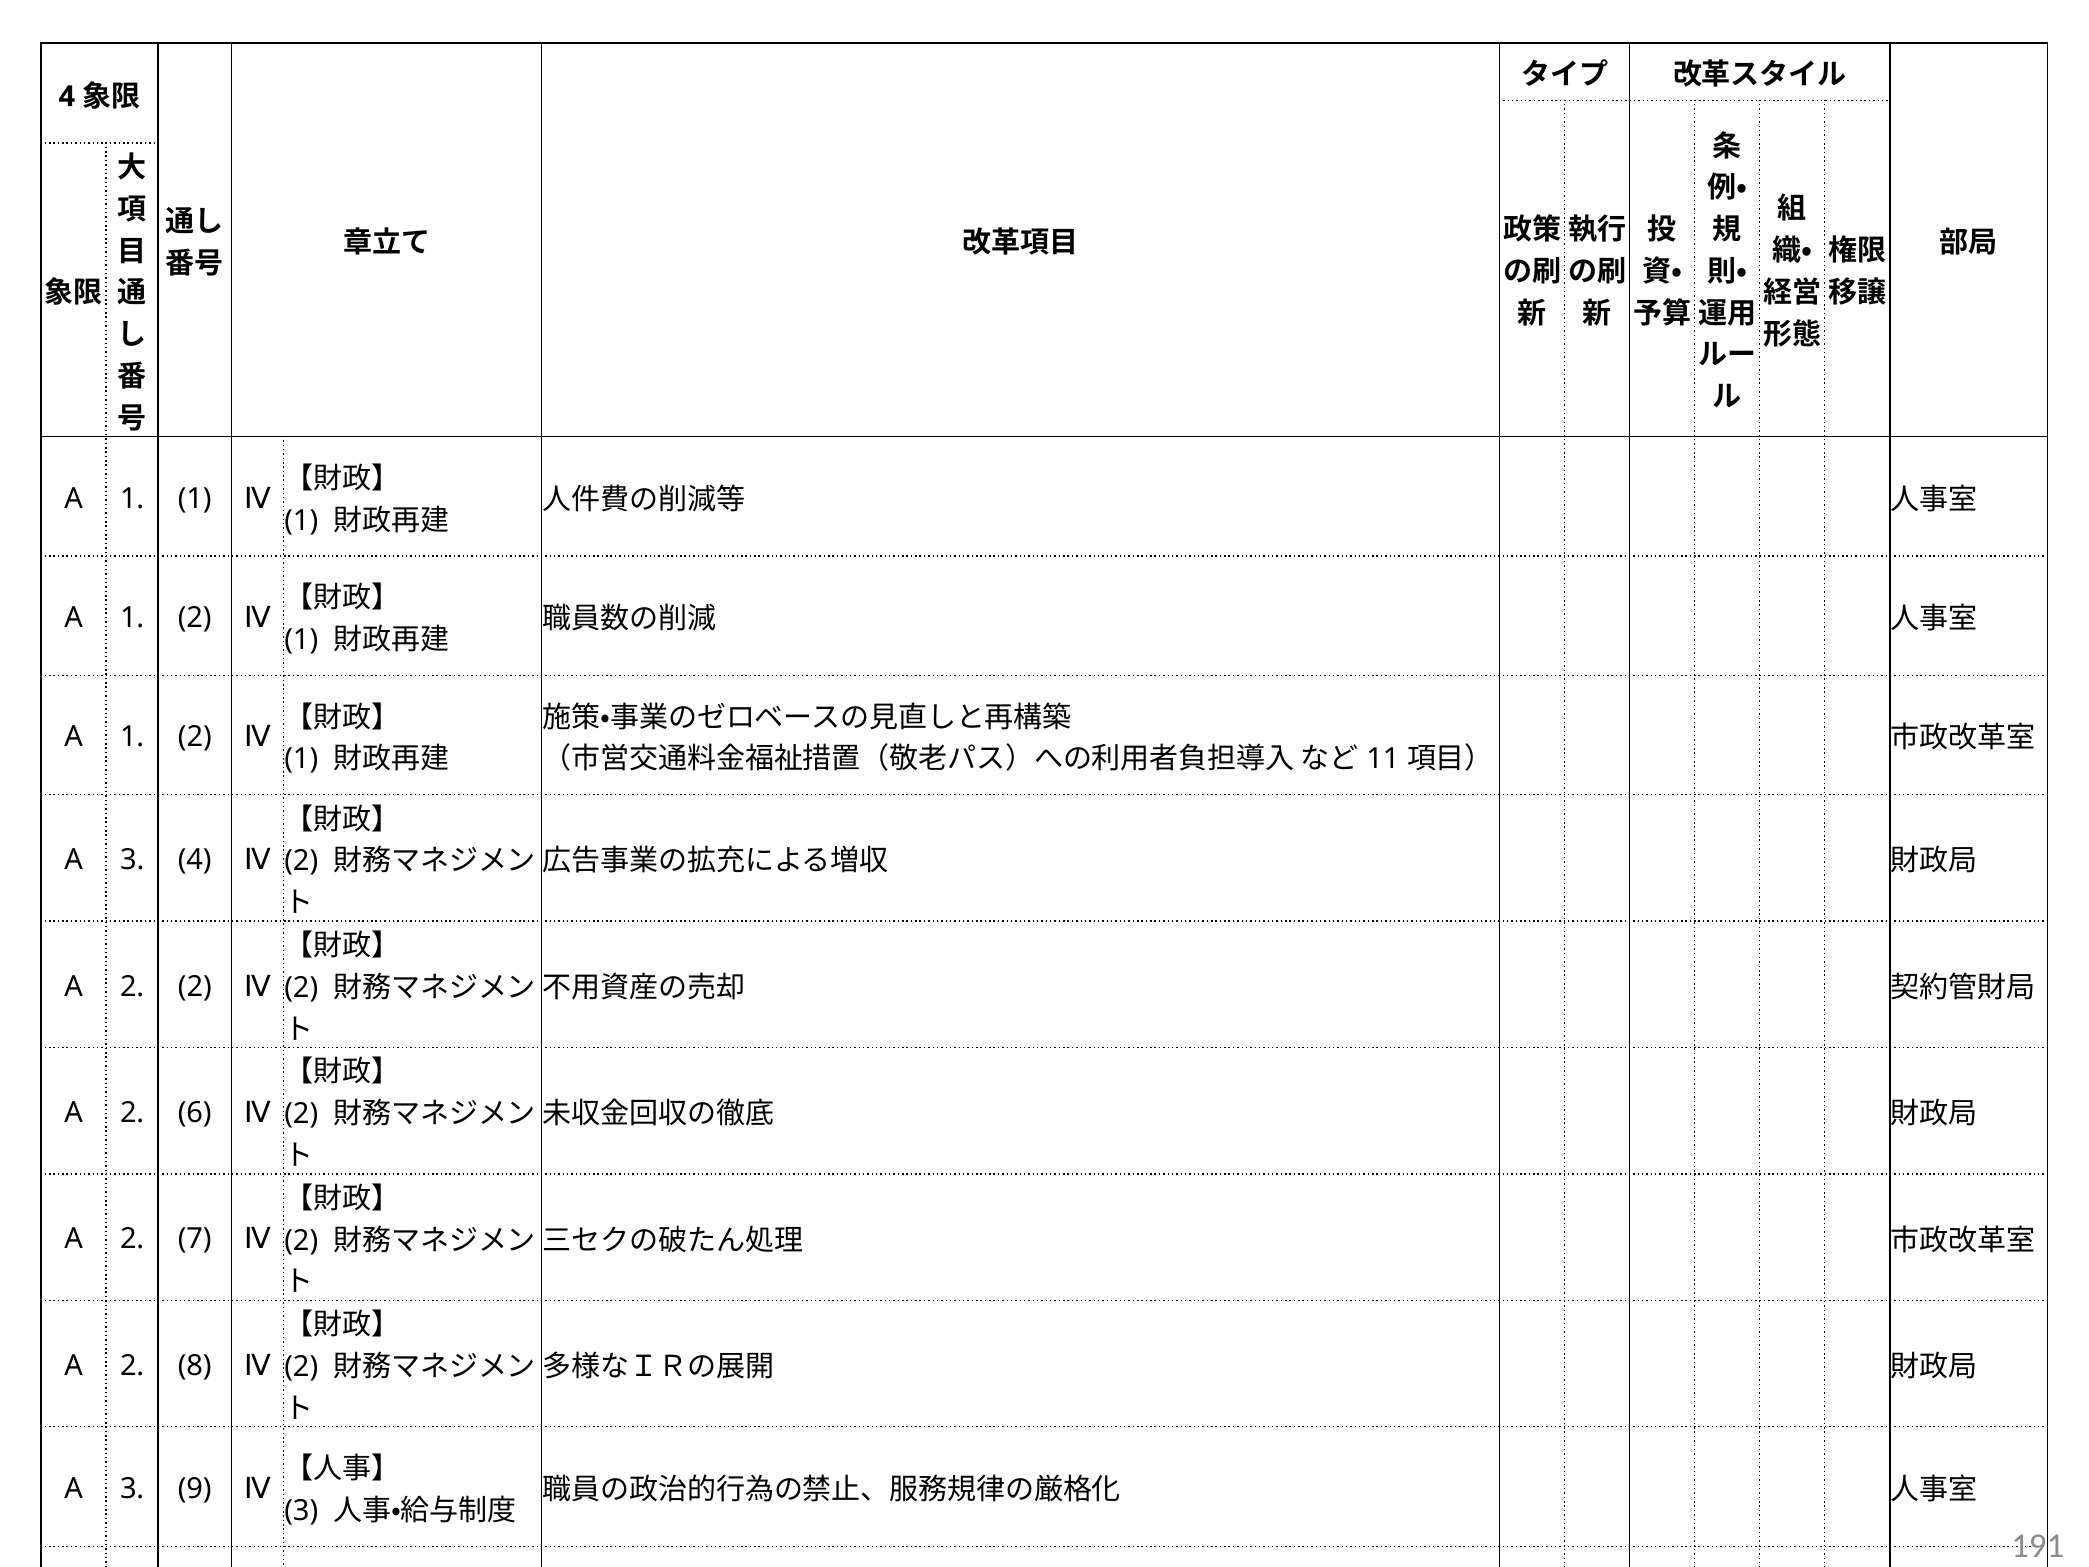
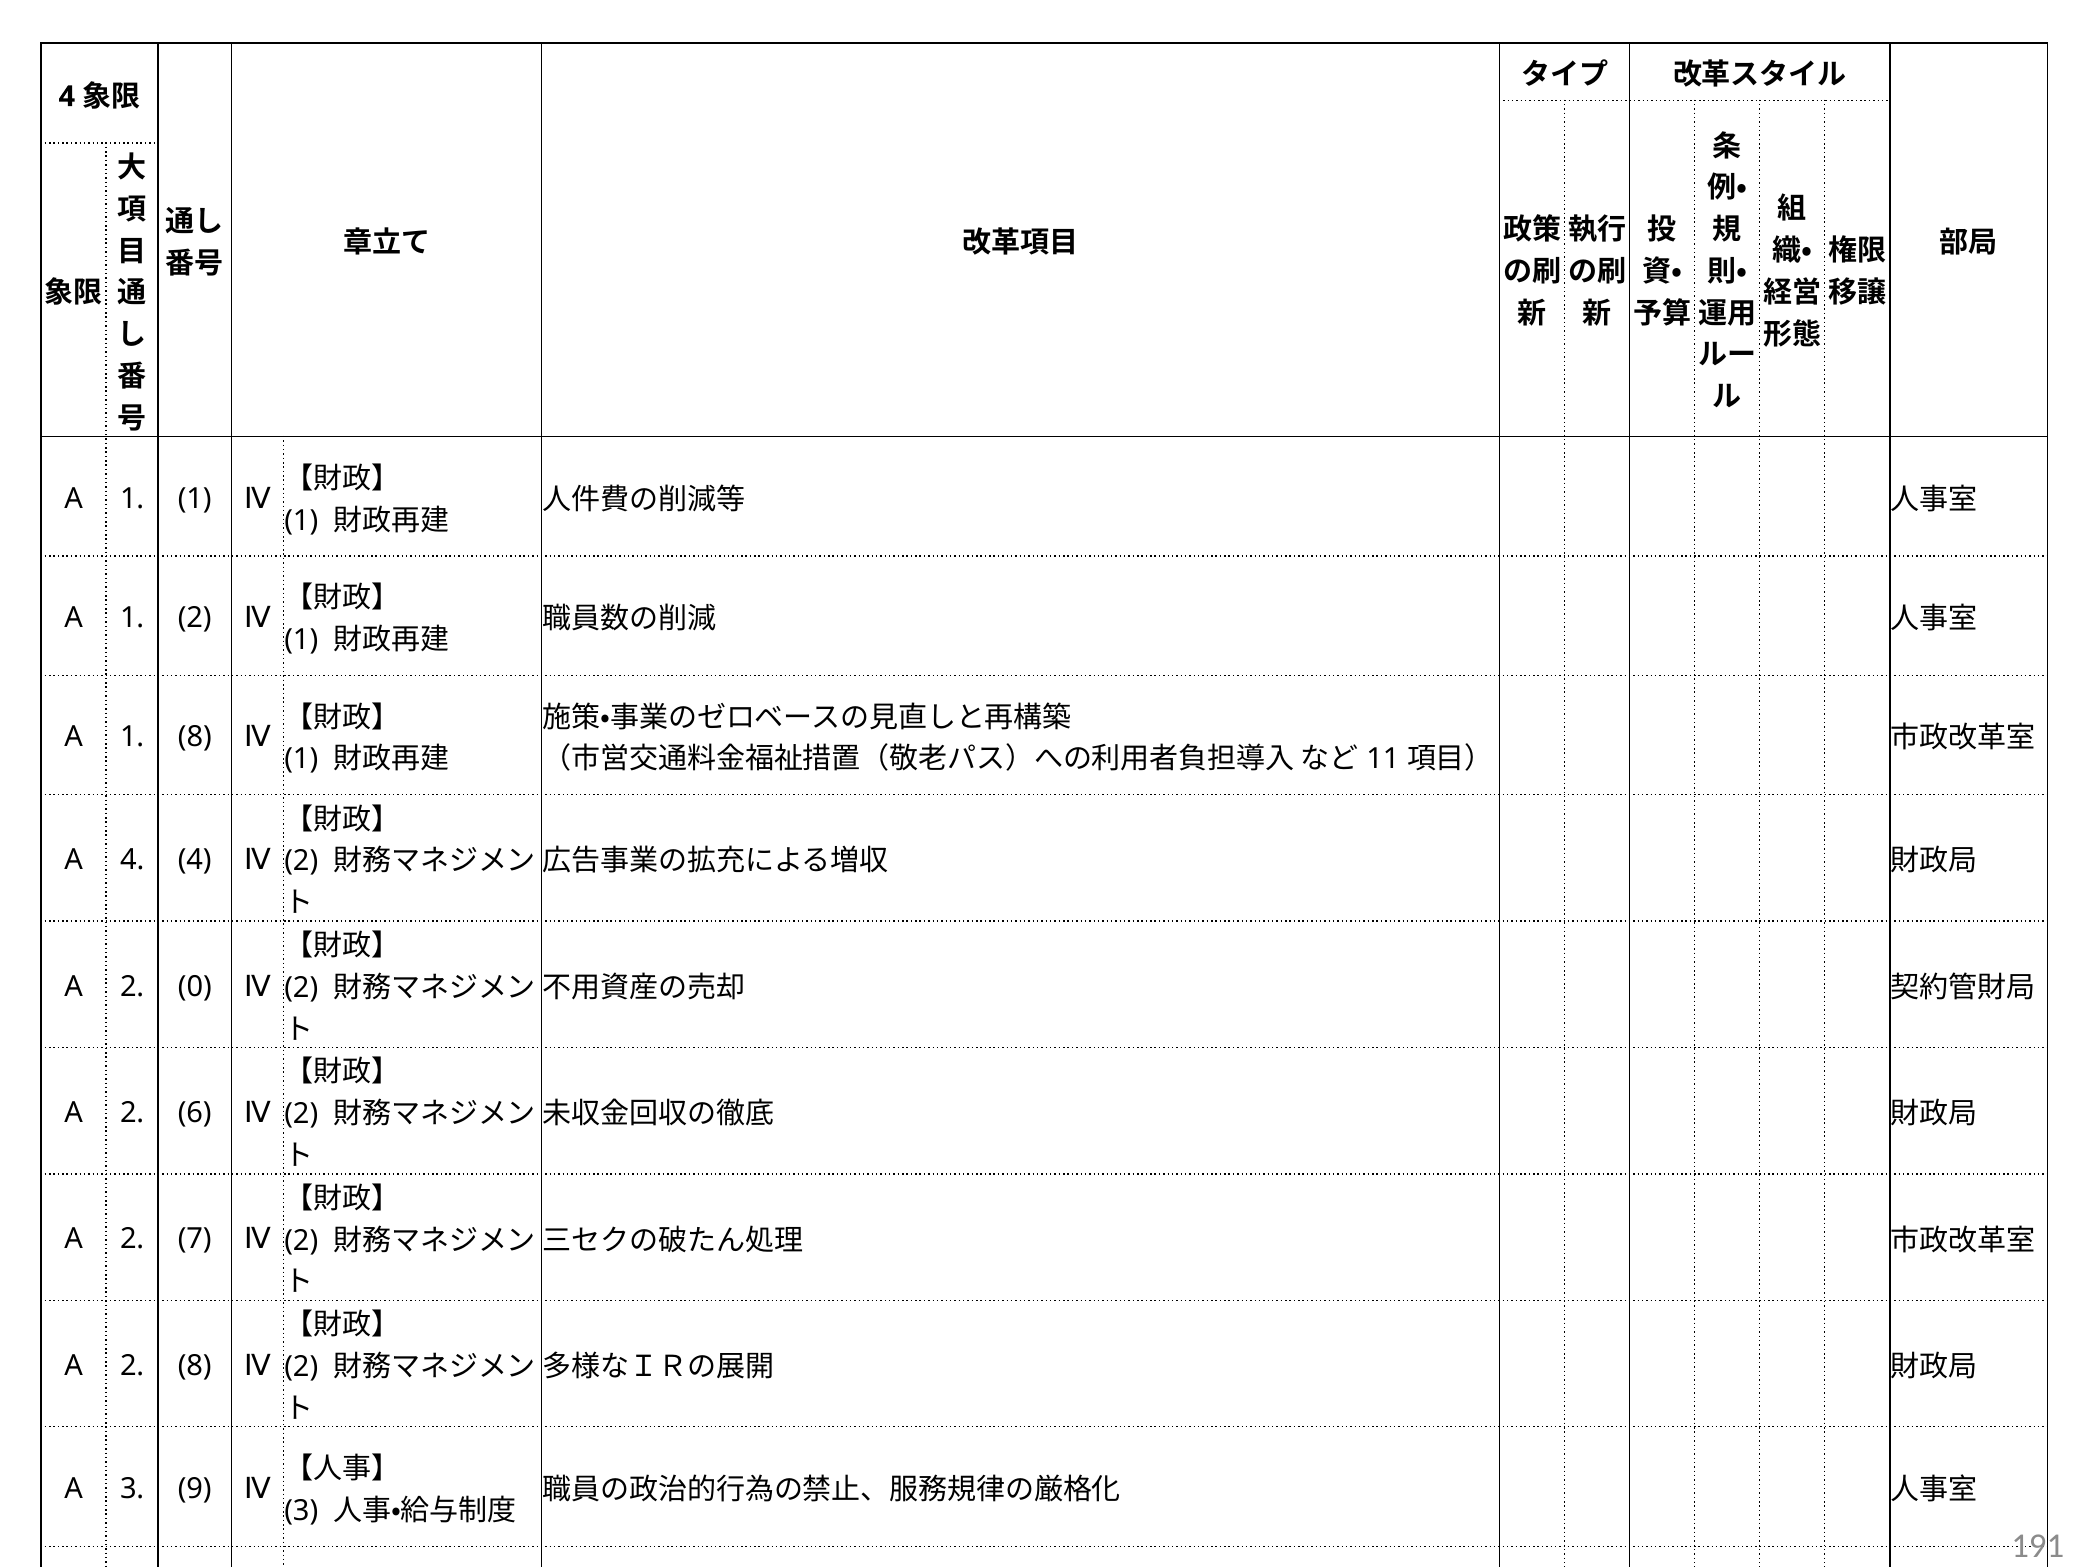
2 at (195, 737): 2 -> 8
3 at (132, 860): 3 -> 4
2 2: 2 -> 0
